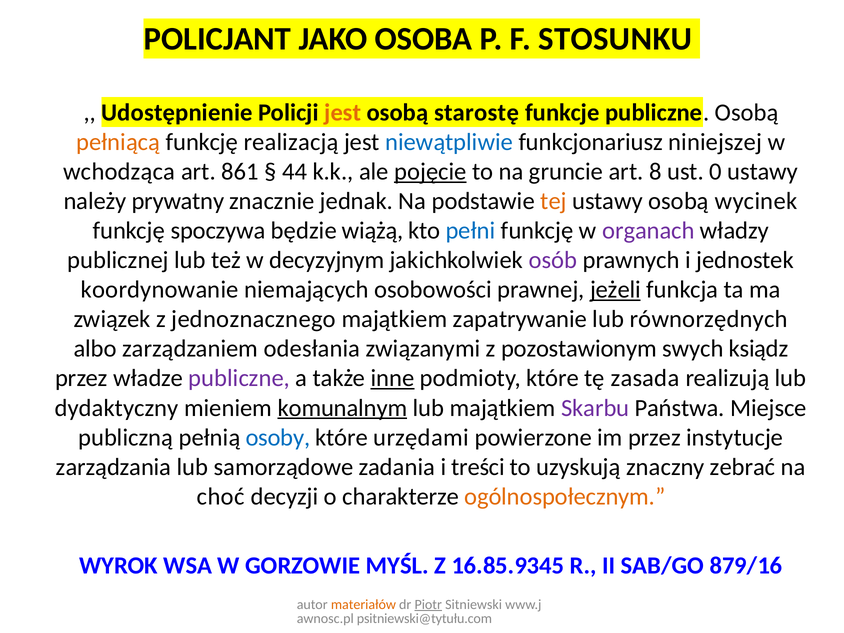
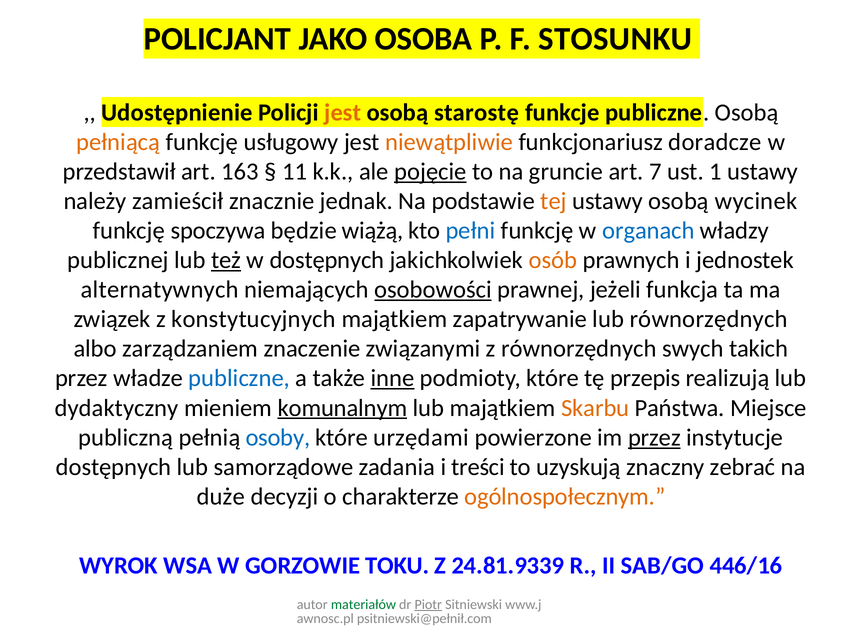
realizacją: realizacją -> usługowy
niewątpliwie colour: blue -> orange
niniejszej: niniejszej -> doradcze
wchodząca: wchodząca -> przedstawił
861: 861 -> 163
44: 44 -> 11
8: 8 -> 7
0: 0 -> 1
prywatny: prywatny -> zamieścił
organach colour: purple -> blue
też underline: none -> present
w decyzyjnym: decyzyjnym -> dostępnych
osób colour: purple -> orange
koordynowanie: koordynowanie -> alternatywnych
osobowości underline: none -> present
jeżeli underline: present -> none
jednoznacznego: jednoznacznego -> konstytucyjnych
odesłania: odesłania -> znaczenie
z pozostawionym: pozostawionym -> równorzędnych
ksiądz: ksiądz -> takich
publiczne at (239, 378) colour: purple -> blue
zasada: zasada -> przepis
Skarbu colour: purple -> orange
przez at (654, 437) underline: none -> present
zarządzania at (114, 467): zarządzania -> dostępnych
choć: choć -> duże
MYŚL: MYŚL -> TOKU
16.85.9345: 16.85.9345 -> 24.81.9339
879/16: 879/16 -> 446/16
materiałów colour: orange -> green
psitniewski@tytułu.com: psitniewski@tytułu.com -> psitniewski@pełnił.com
